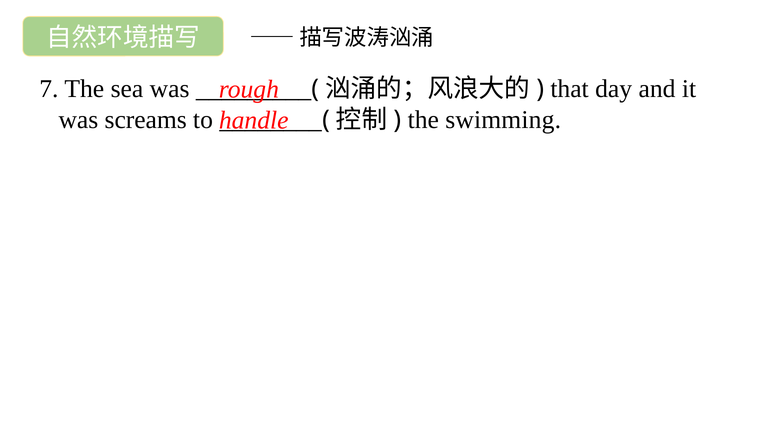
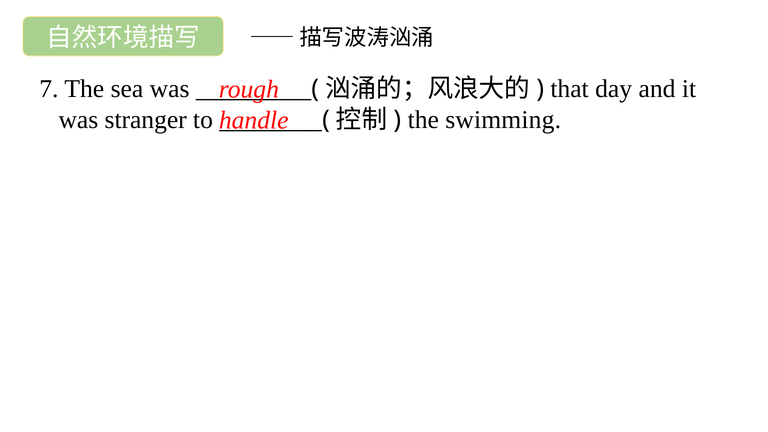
screams: screams -> stranger
